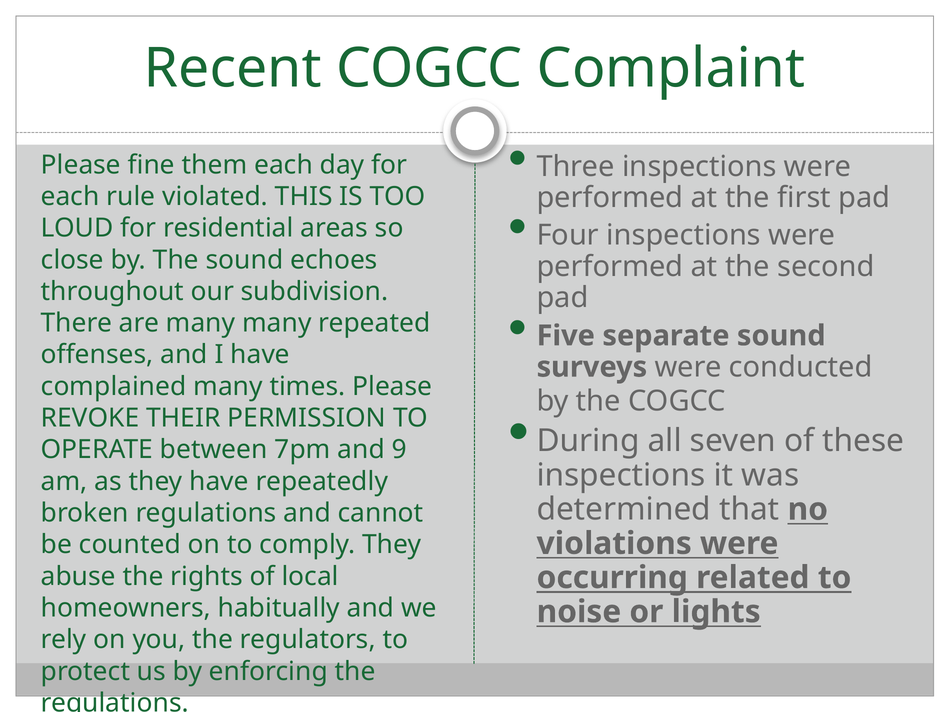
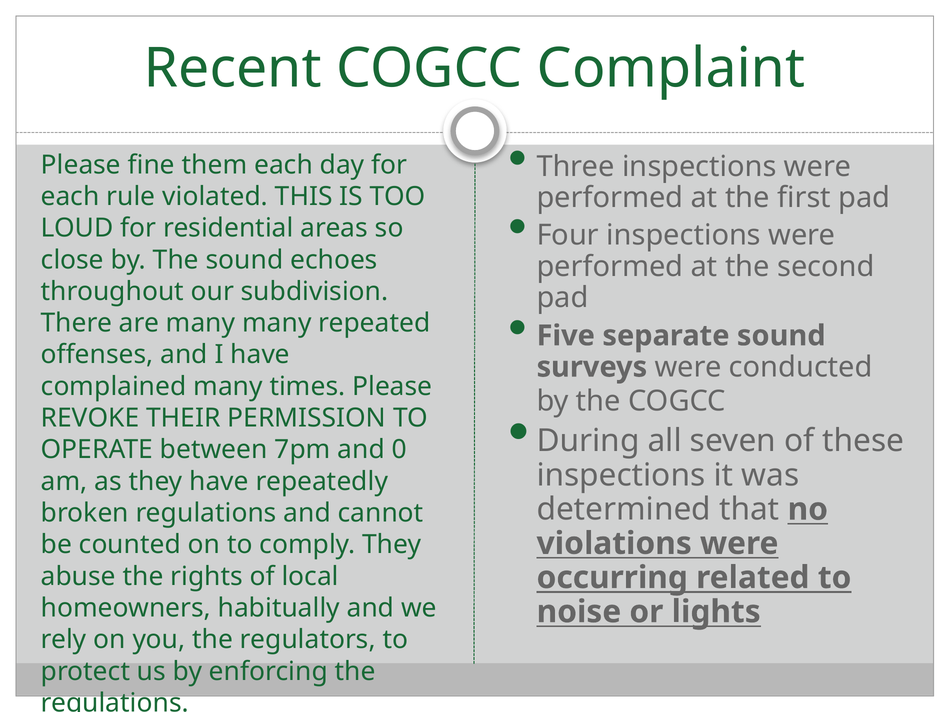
9: 9 -> 0
